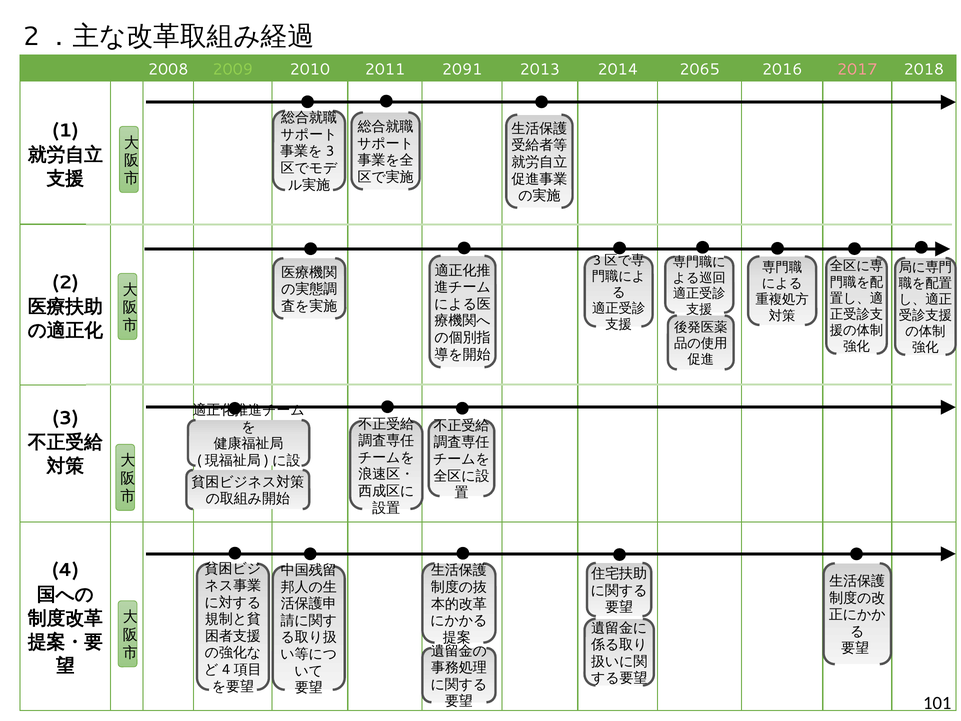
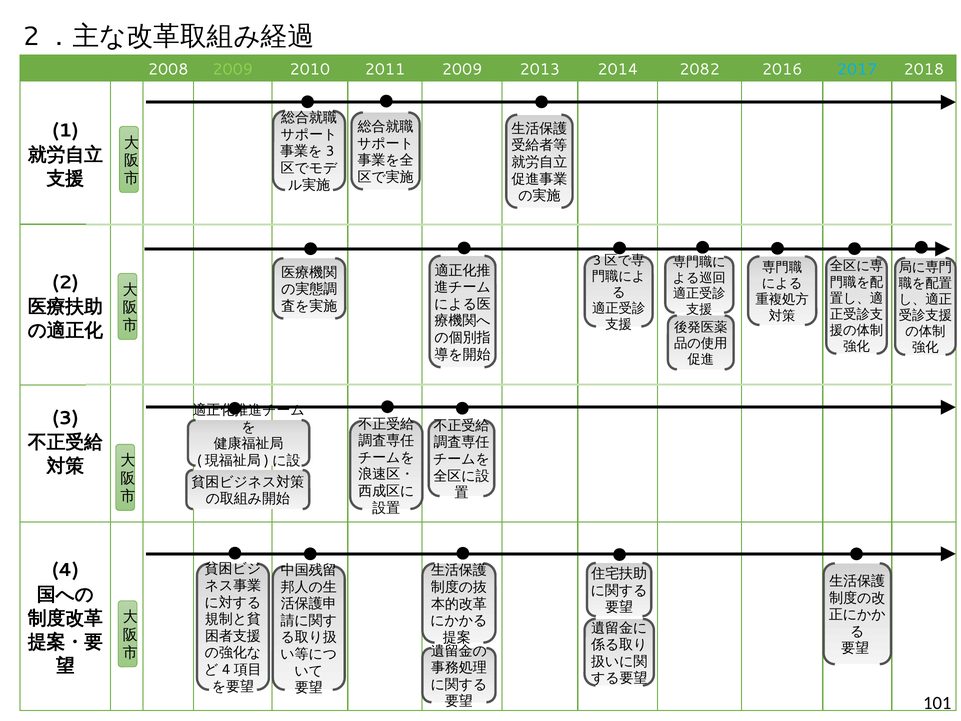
2011 2091: 2091 -> 2009
2065: 2065 -> 2082
2017 colour: pink -> light blue
